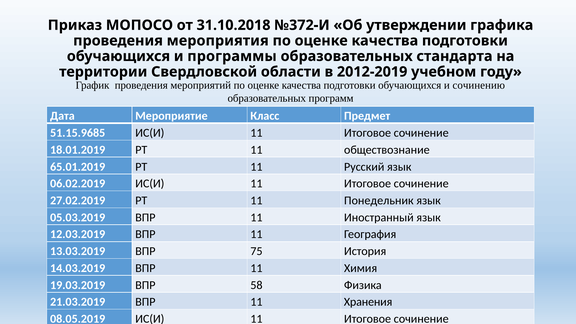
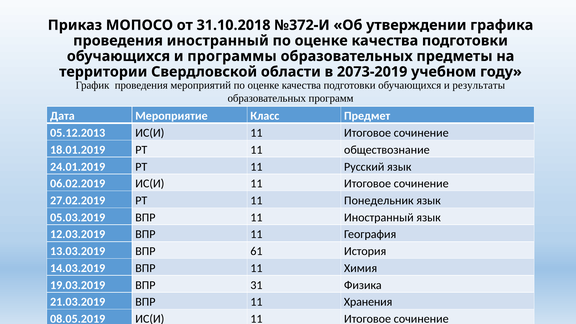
проведения мероприятия: мероприятия -> иностранный
стандарта: стандарта -> предметы
2012-2019: 2012-2019 -> 2073-2019
сочинению: сочинению -> результаты
51.15.9685: 51.15.9685 -> 05.12.2013
65.01.2019: 65.01.2019 -> 24.01.2019
75: 75 -> 61
58: 58 -> 31
